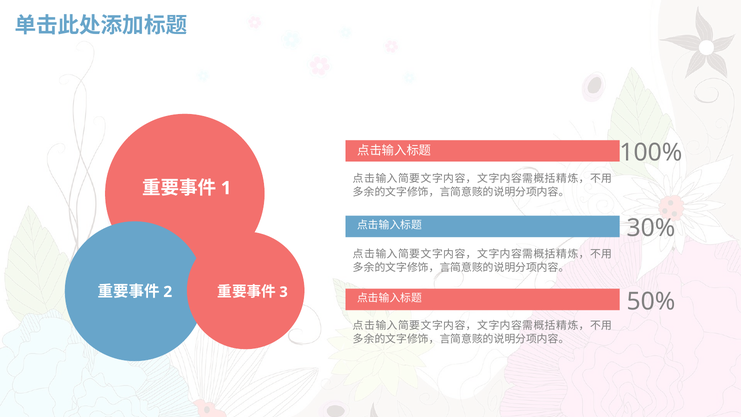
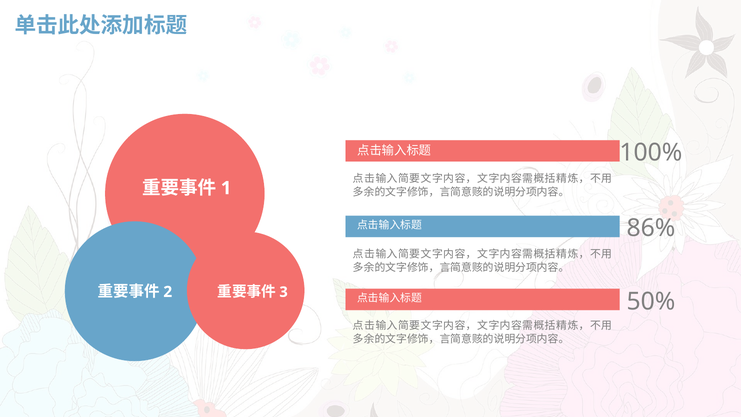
30%: 30% -> 86%
